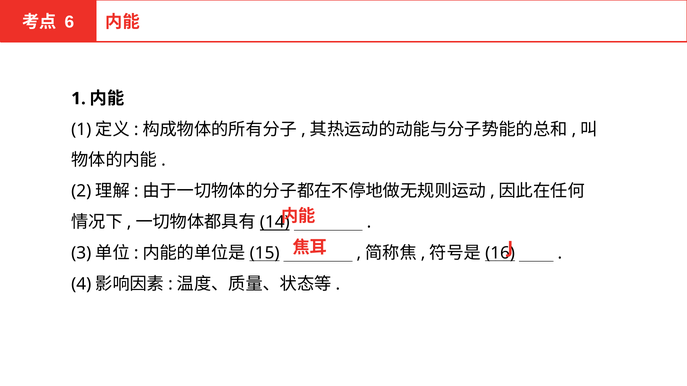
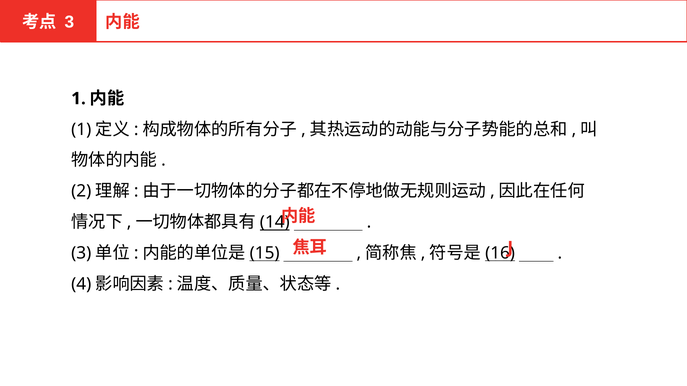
6 at (69, 22): 6 -> 3
